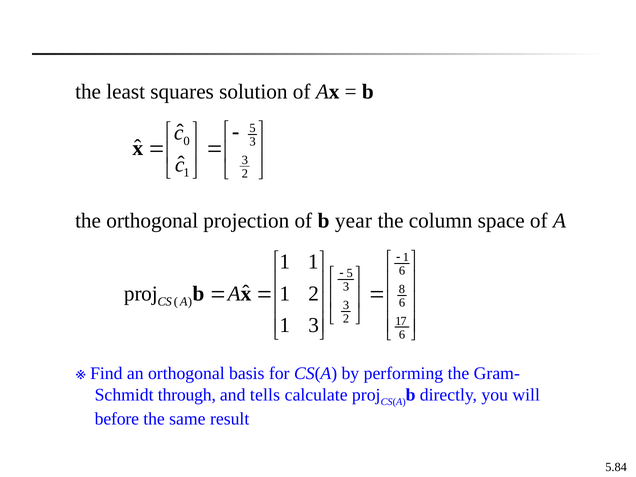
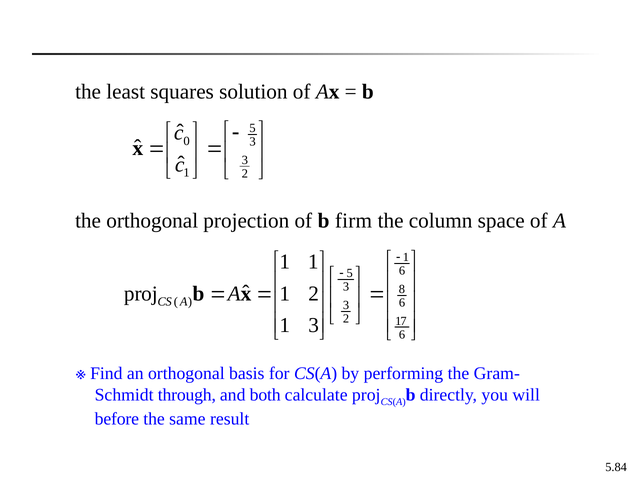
year: year -> firm
tells: tells -> both
